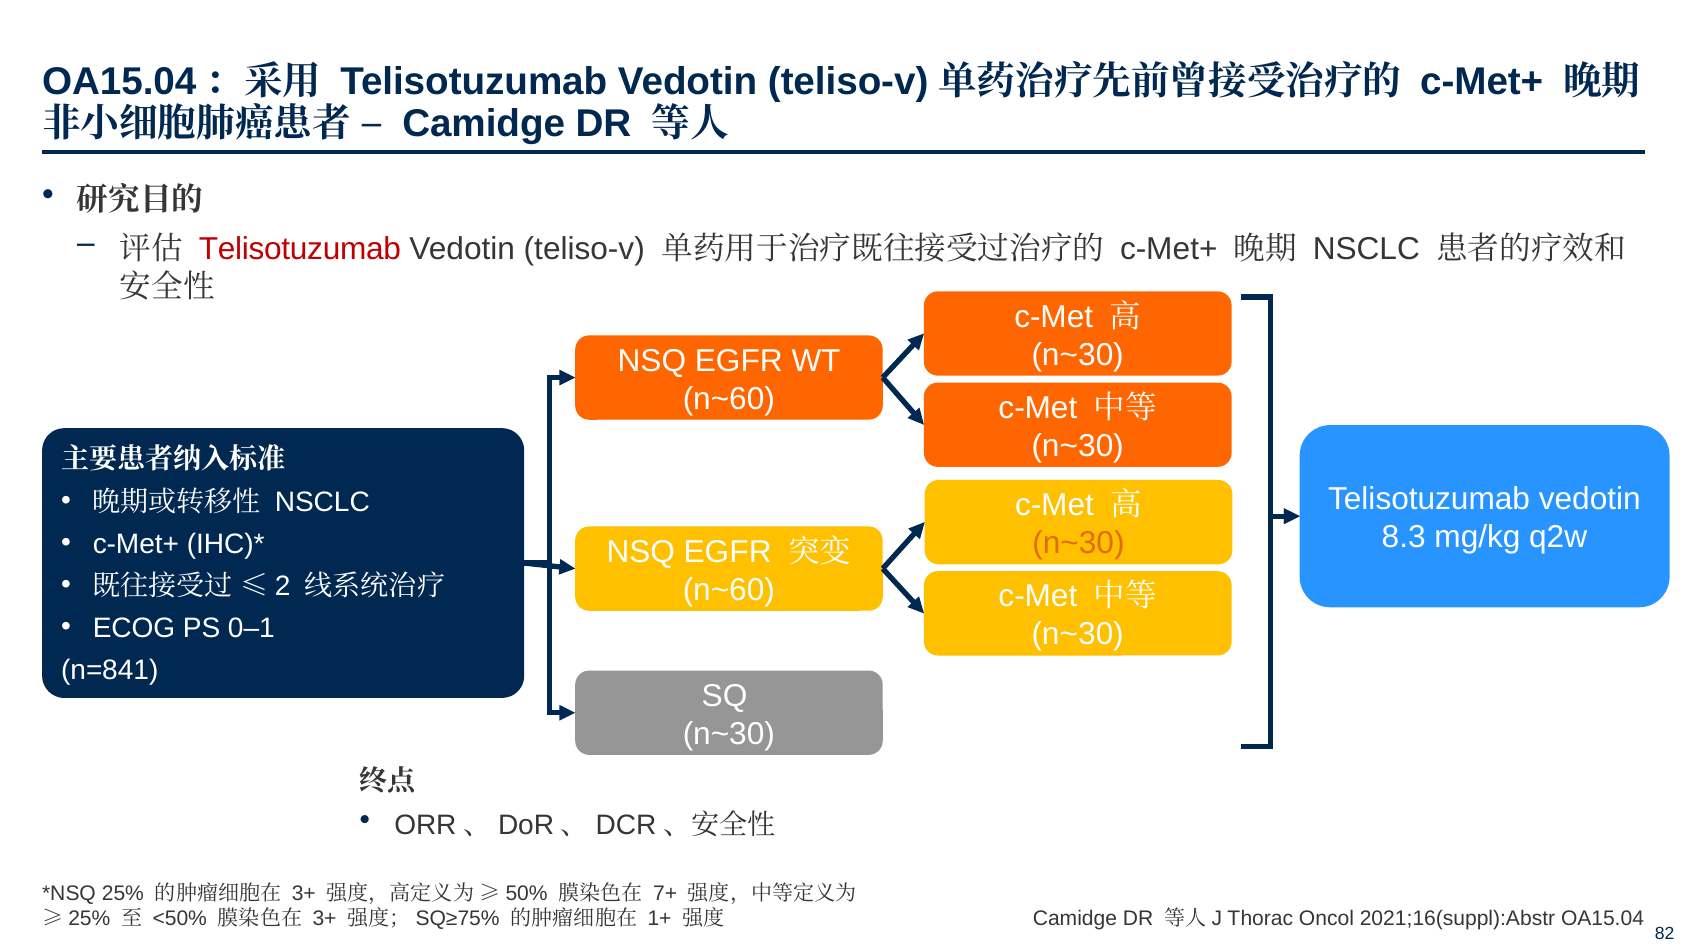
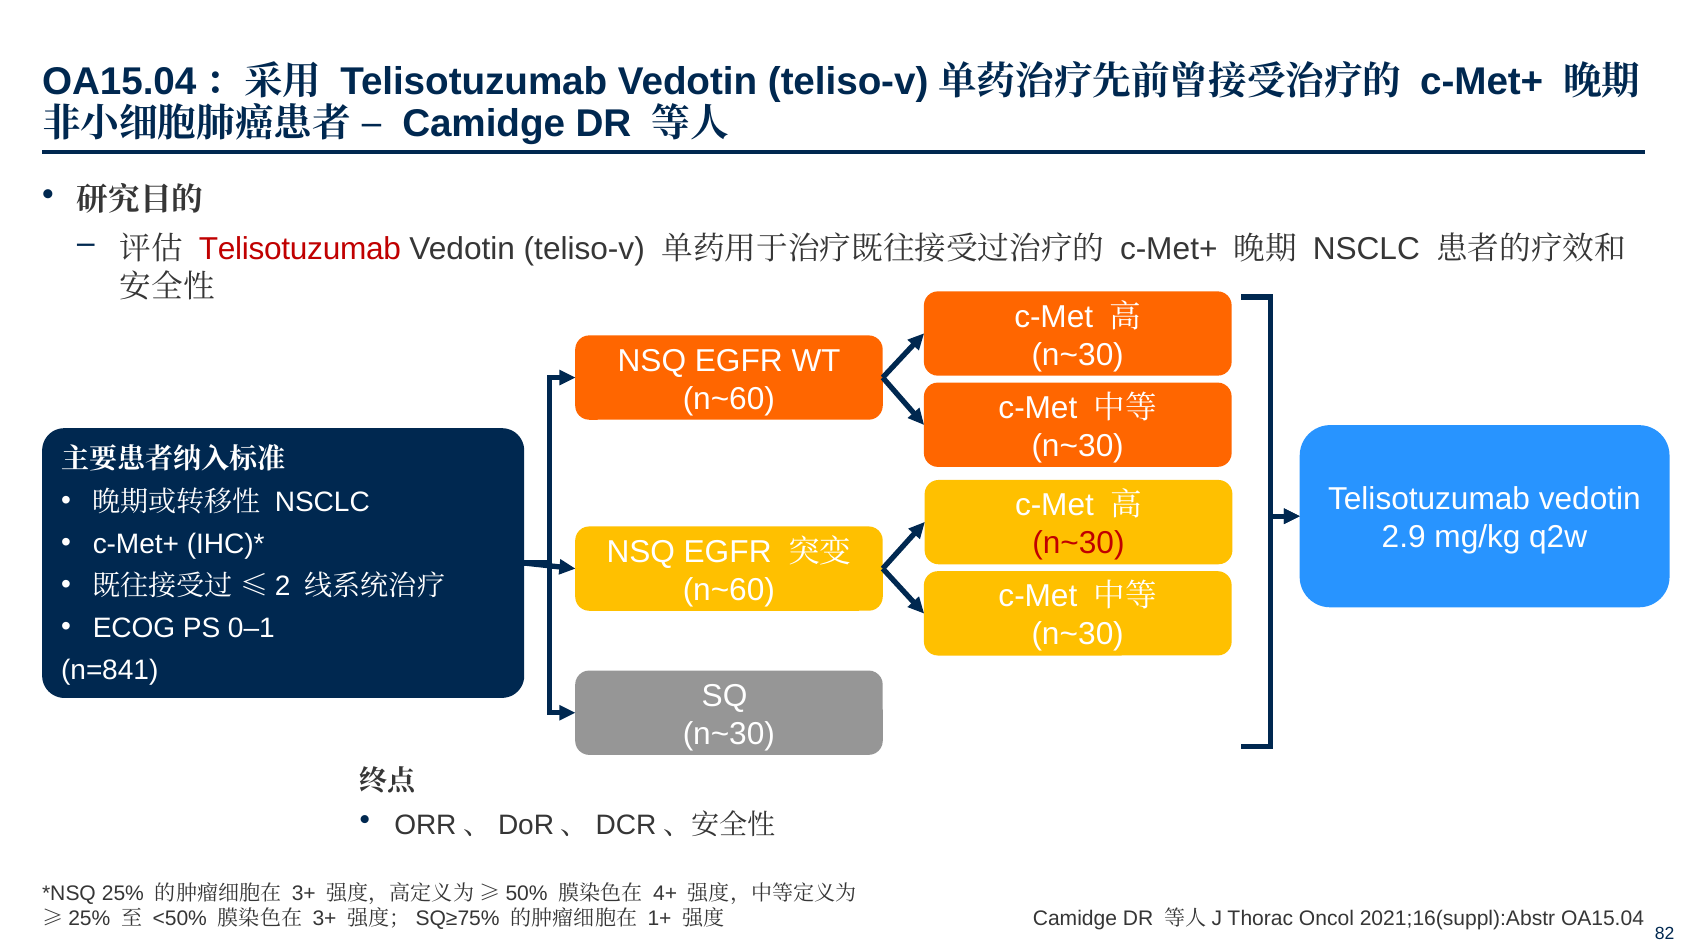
8.3: 8.3 -> 2.9
n~30 at (1078, 543) colour: orange -> red
7+: 7+ -> 4+
